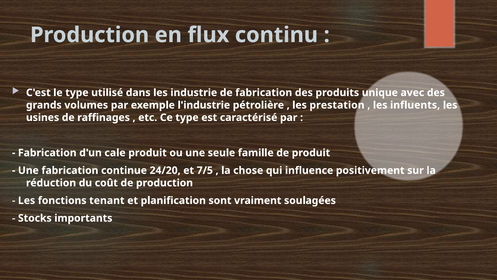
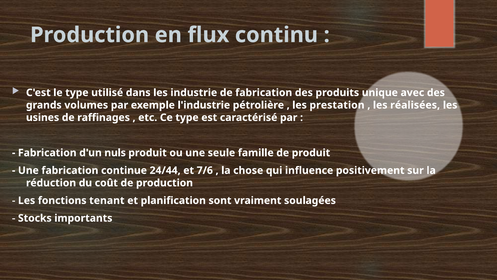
influents: influents -> réalisées
cale: cale -> nuls
24/20: 24/20 -> 24/44
7/5: 7/5 -> 7/6
